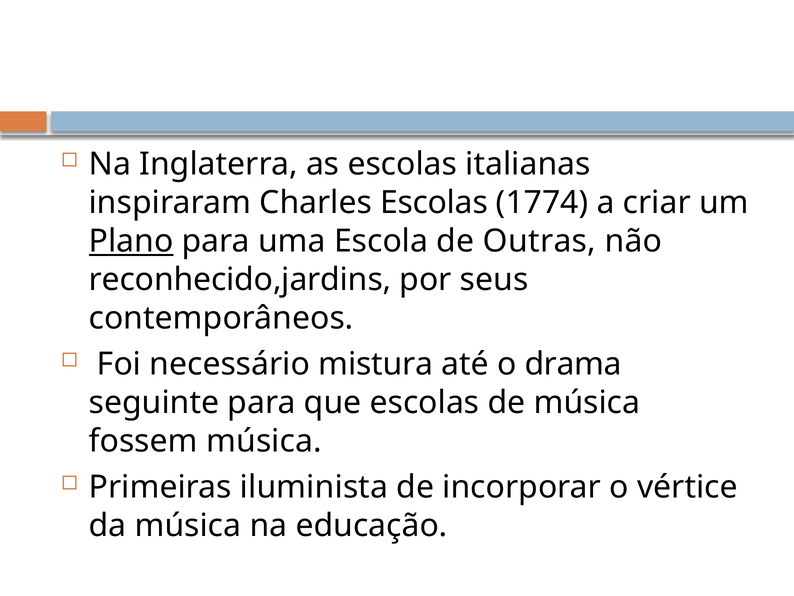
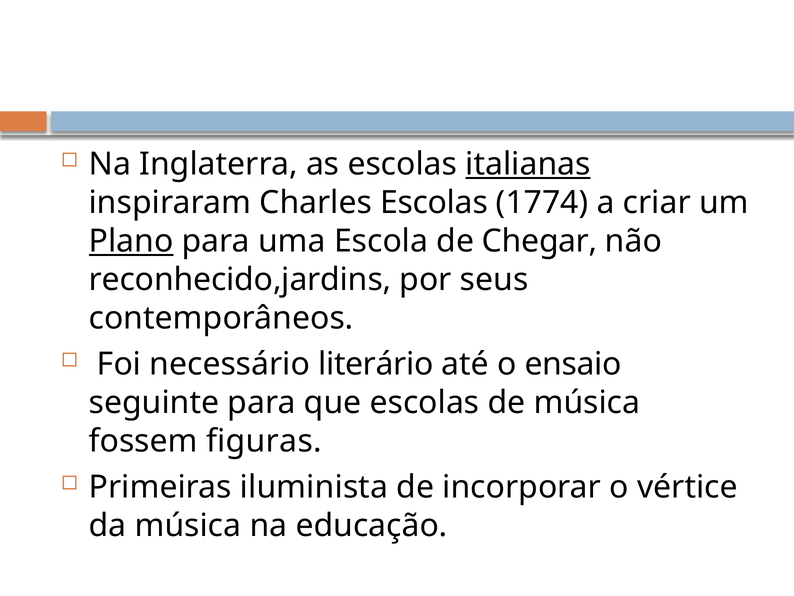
italianas underline: none -> present
Outras: Outras -> Chegar
mistura: mistura -> literário
drama: drama -> ensaio
fossem música: música -> figuras
